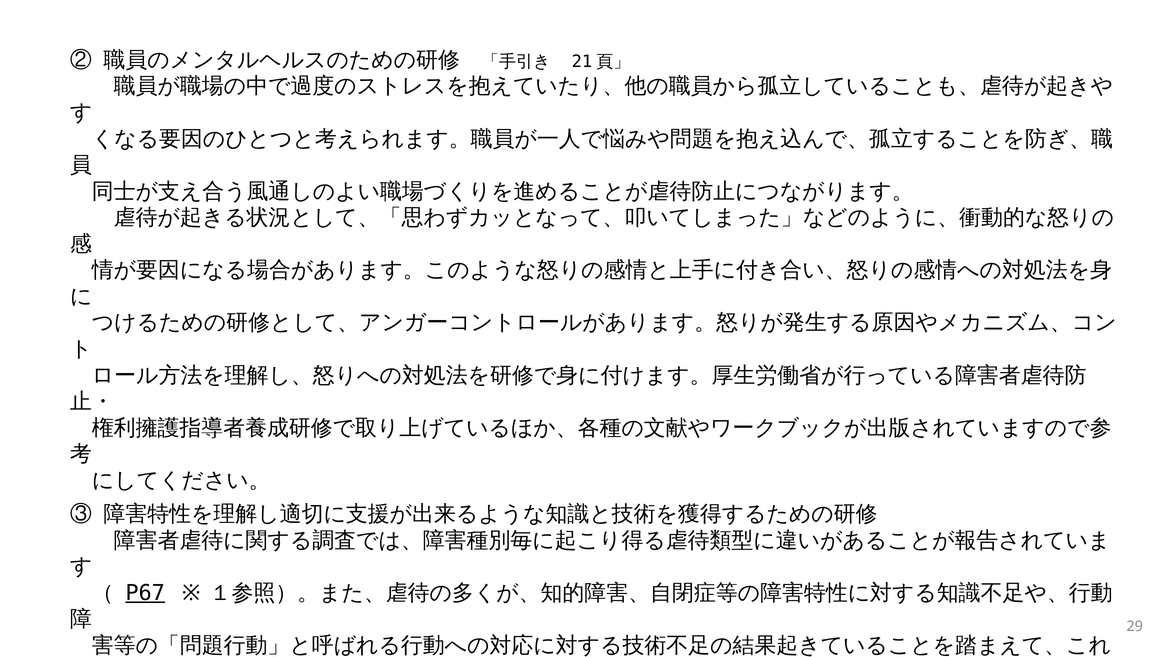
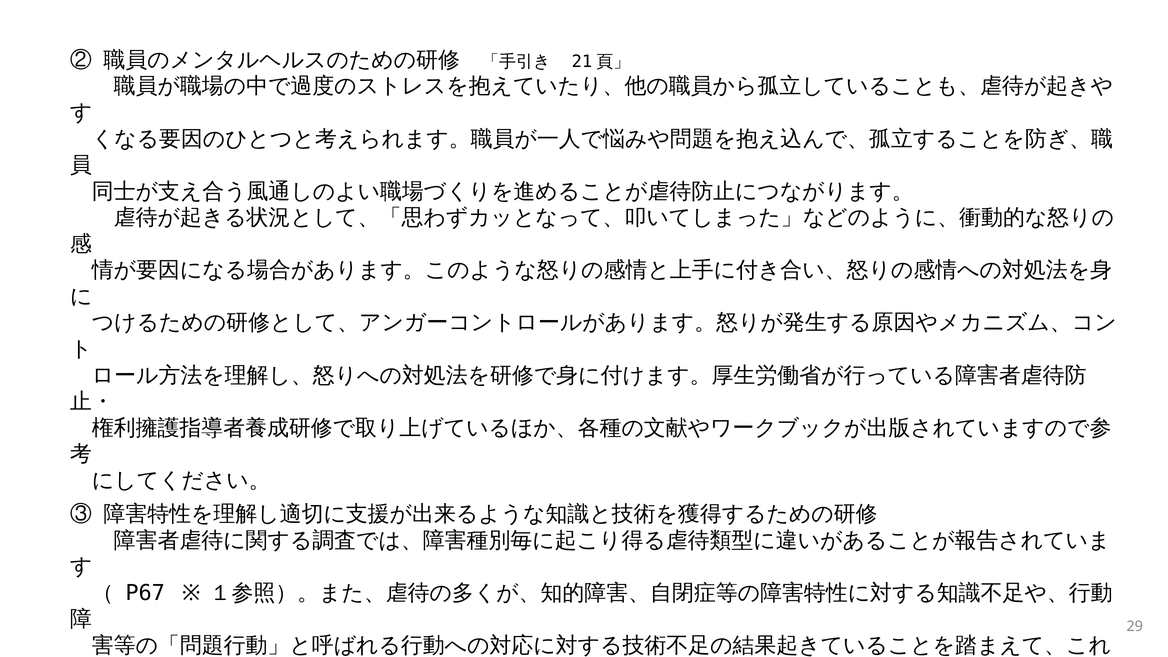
P67 underline: present -> none
